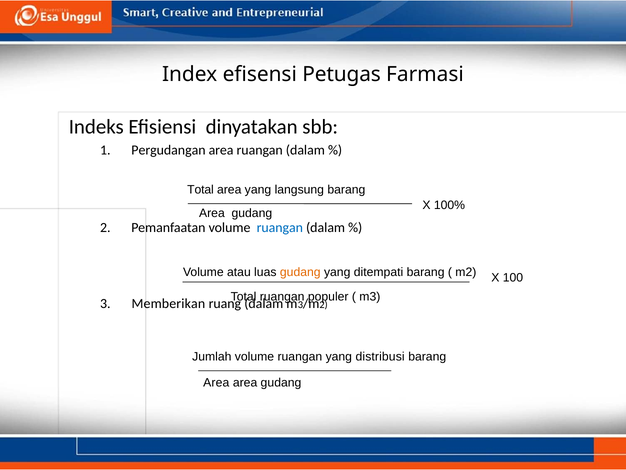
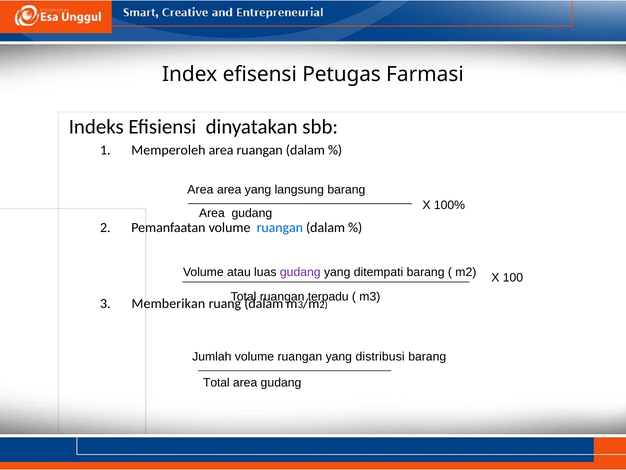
Pergudangan: Pergudangan -> Memperoleh
Total at (201, 189): Total -> Area
gudang at (300, 272) colour: orange -> purple
populer: populer -> terpadu
Area at (216, 382): Area -> Total
